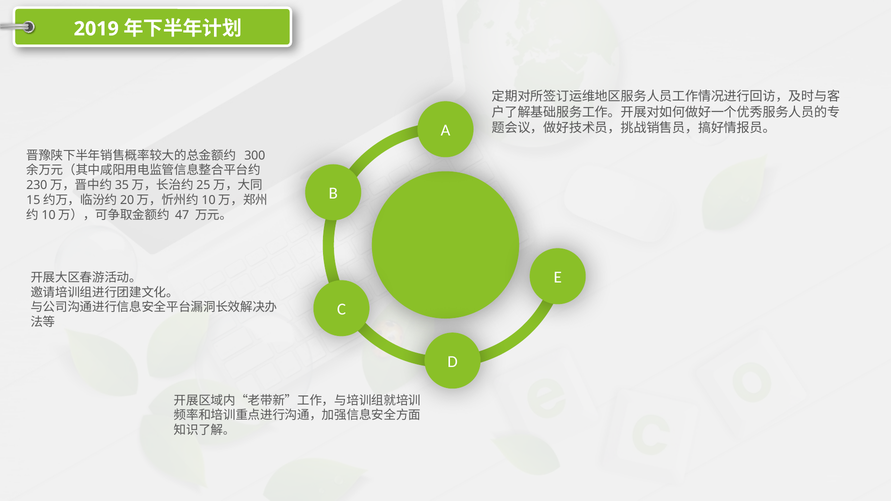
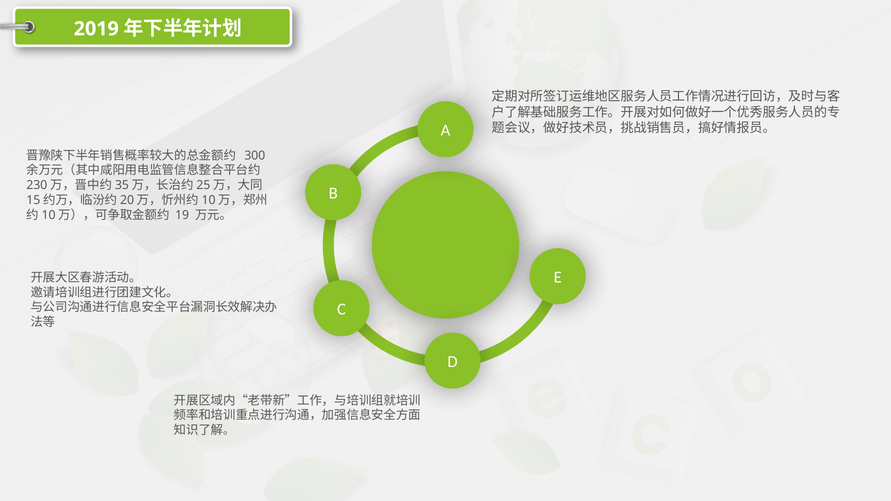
47: 47 -> 19
